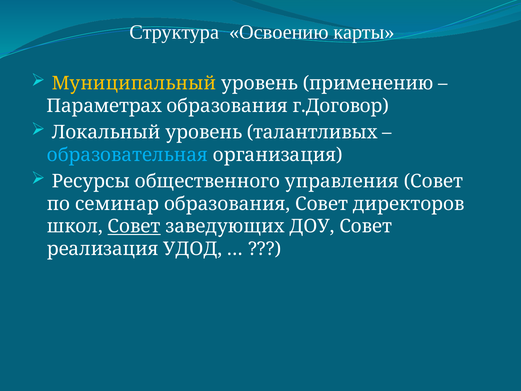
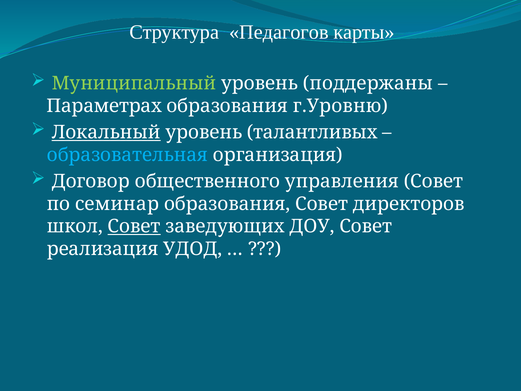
Освоению: Освоению -> Педагогов
Муниципальный colour: yellow -> light green
применению: применению -> поддержаны
г.Договор: г.Договор -> г.Уровню
Локальный underline: none -> present
Ресурсы: Ресурсы -> Договор
